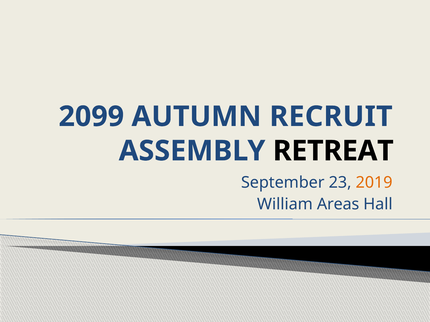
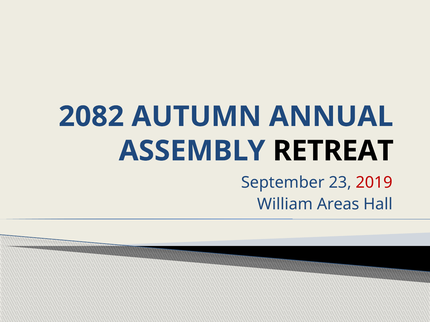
2099: 2099 -> 2082
RECRUIT: RECRUIT -> ANNUAL
2019 colour: orange -> red
